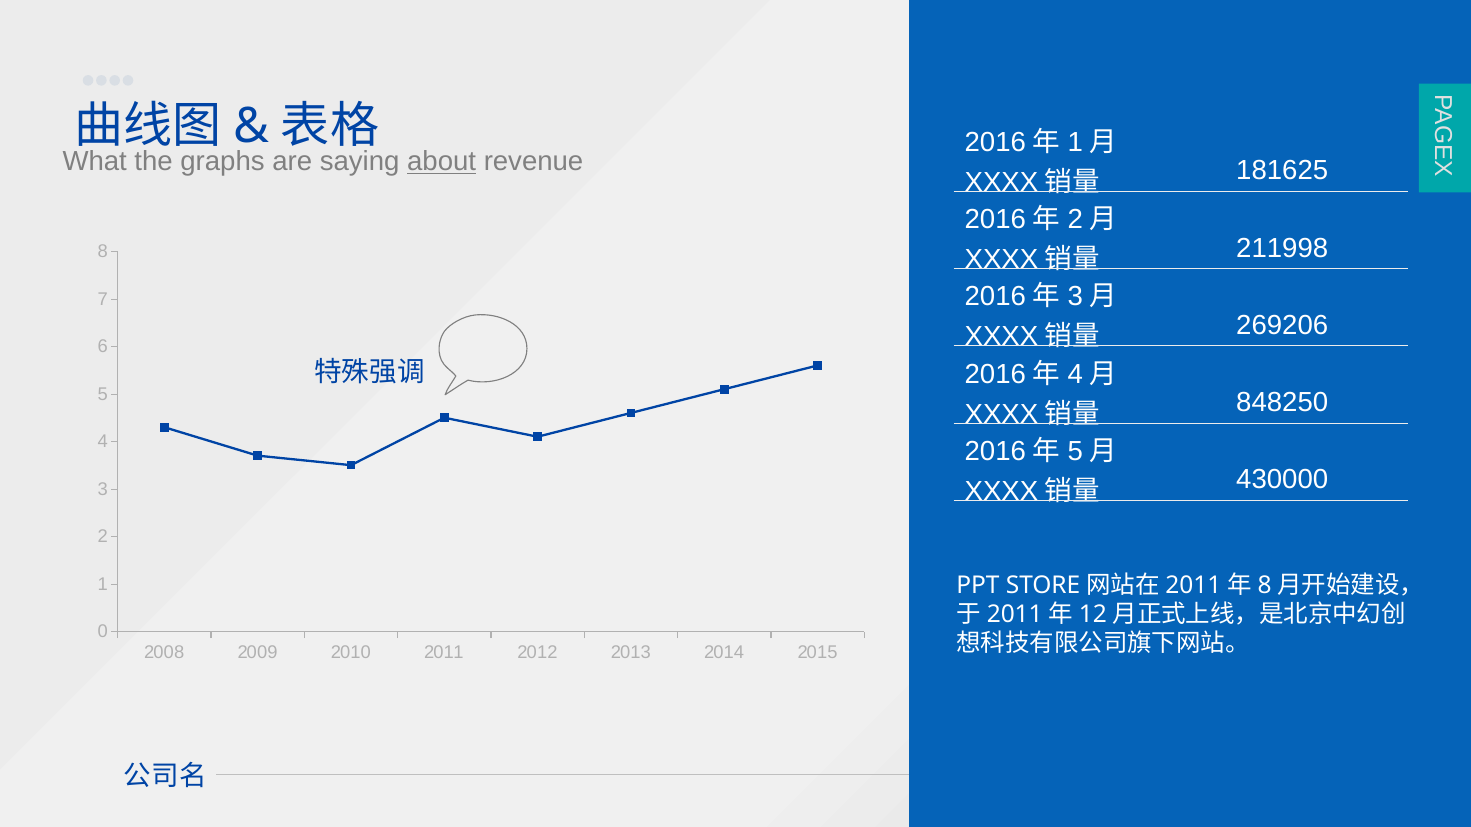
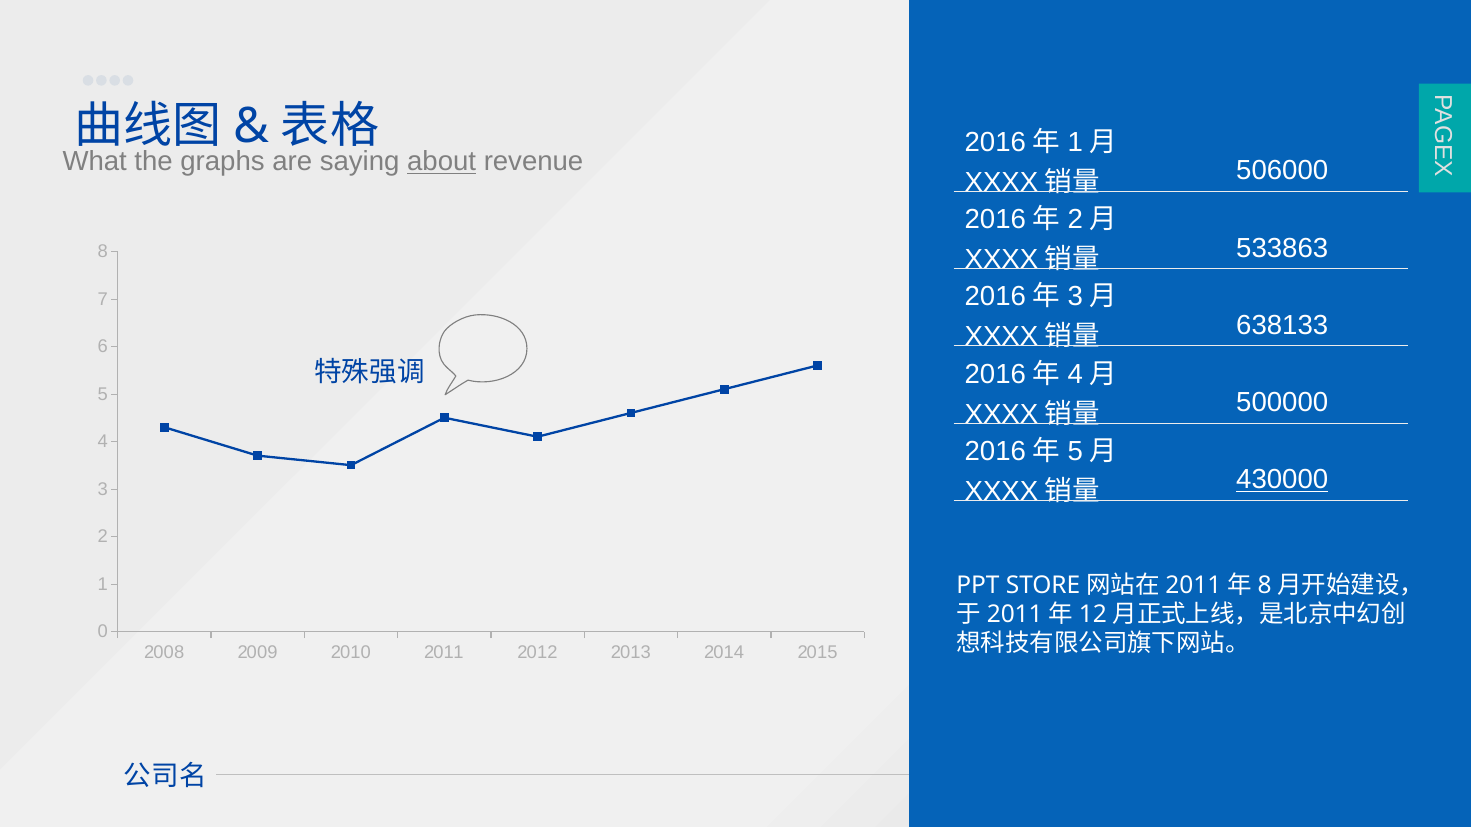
181625: 181625 -> 506000
211998: 211998 -> 533863
269206: 269206 -> 638133
848250: 848250 -> 500000
430000 underline: none -> present
